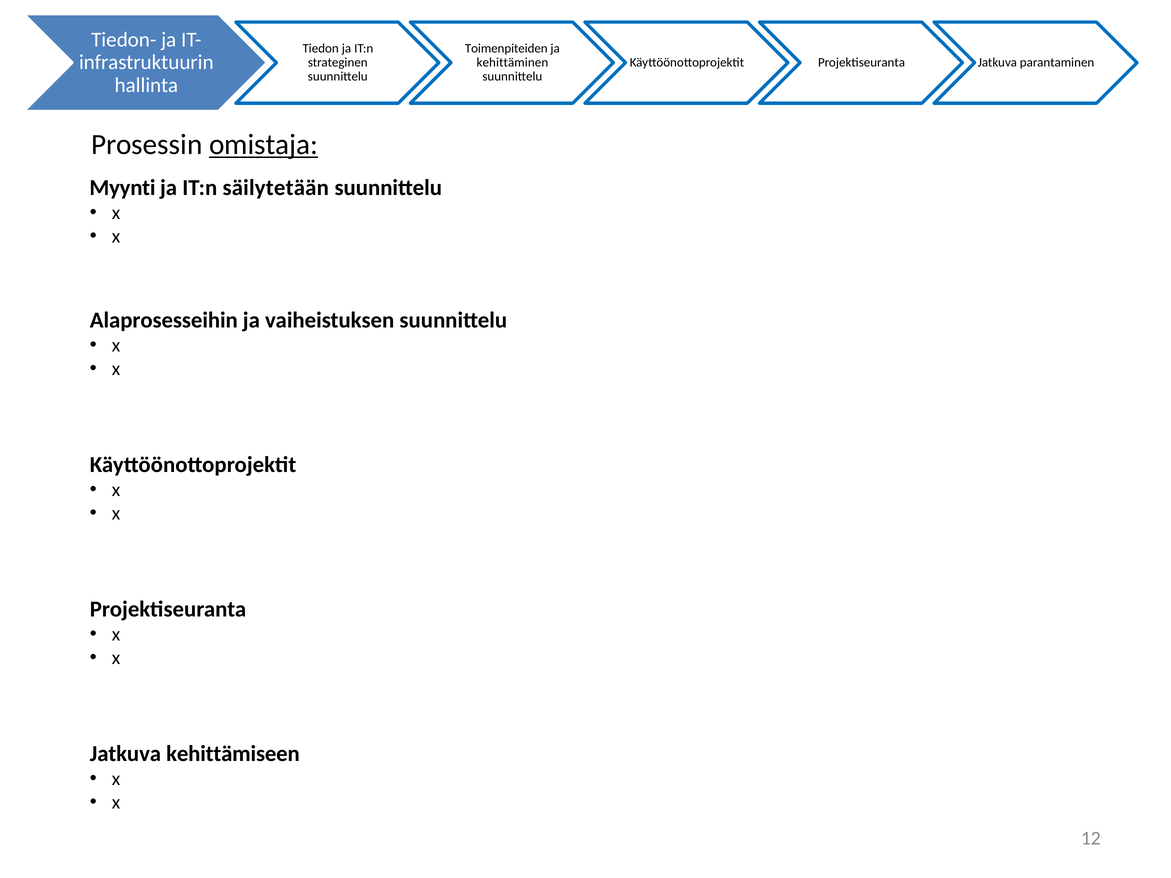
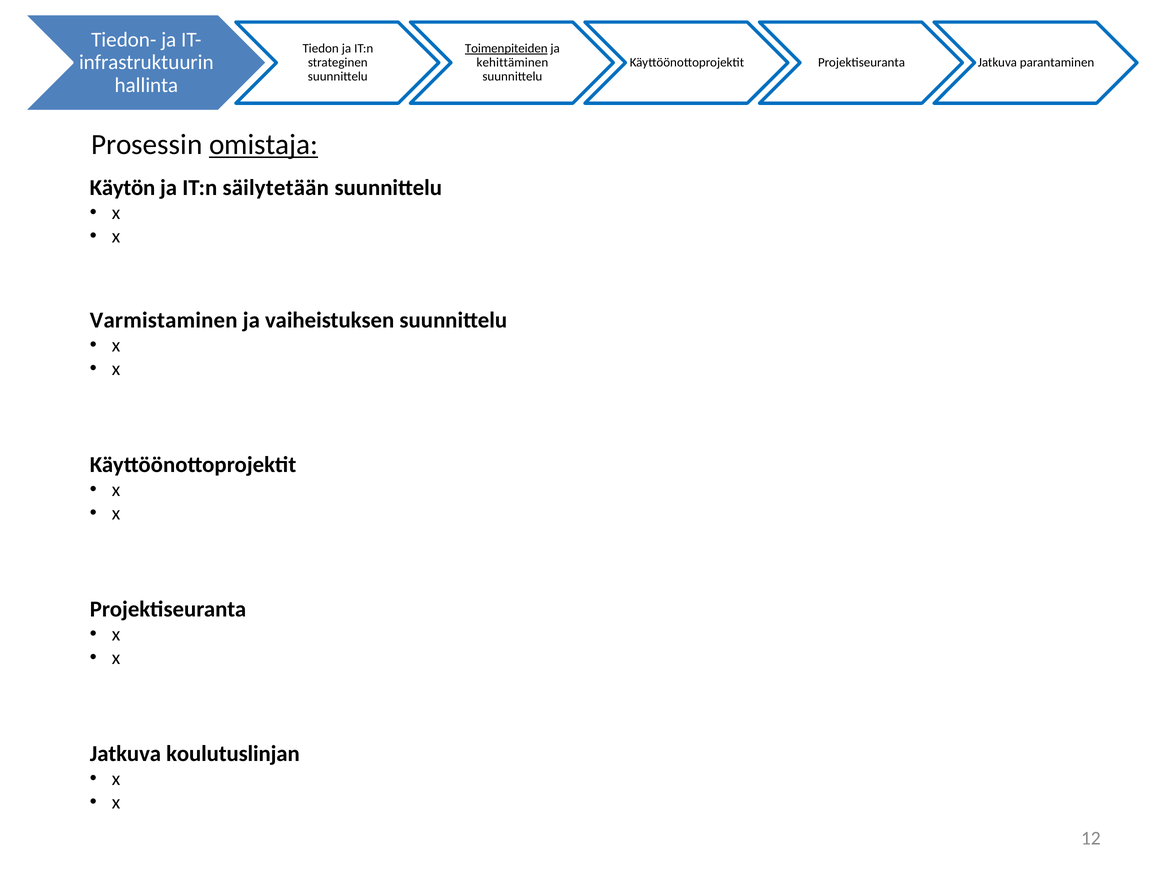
Toimenpiteiden underline: none -> present
Myynti: Myynti -> Käytön
Alaprosesseihin: Alaprosesseihin -> Varmistaminen
kehittämiseen: kehittämiseen -> koulutuslinjan
